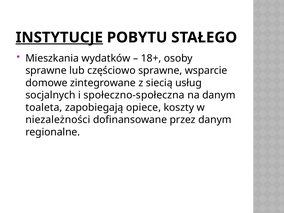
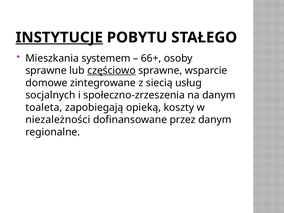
wydatków: wydatków -> systemem
18+: 18+ -> 66+
częściowo underline: none -> present
społeczno-społeczna: społeczno-społeczna -> społeczno-zrzeszenia
opiece: opiece -> opieką
